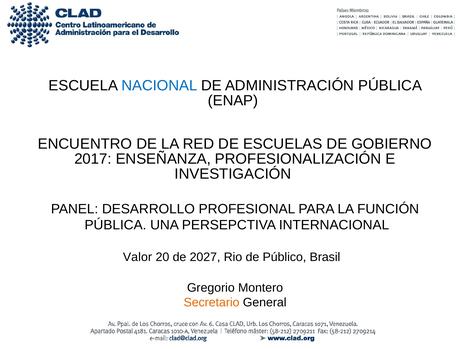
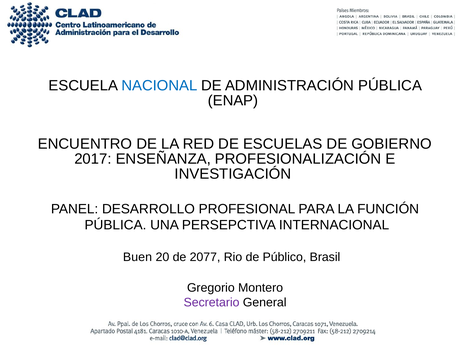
Valor: Valor -> Buen
2027: 2027 -> 2077
Secretario colour: orange -> purple
